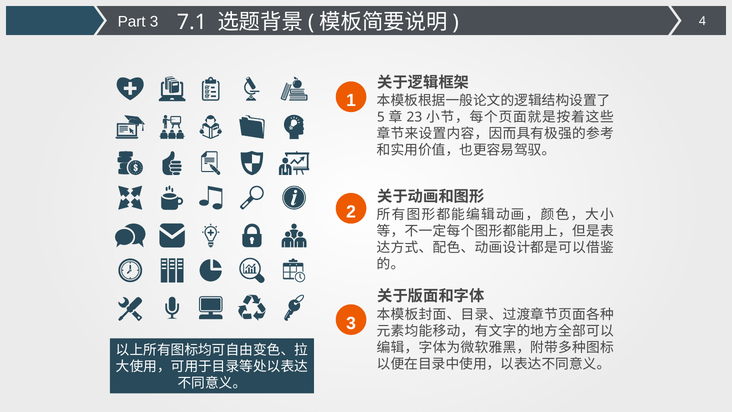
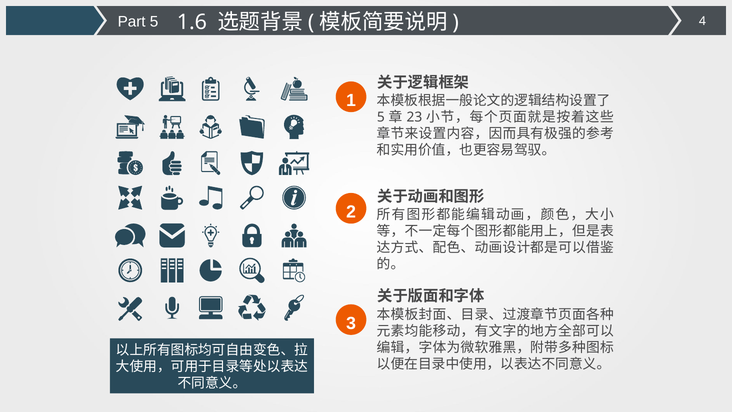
Part 3: 3 -> 5
7.1: 7.1 -> 1.6
